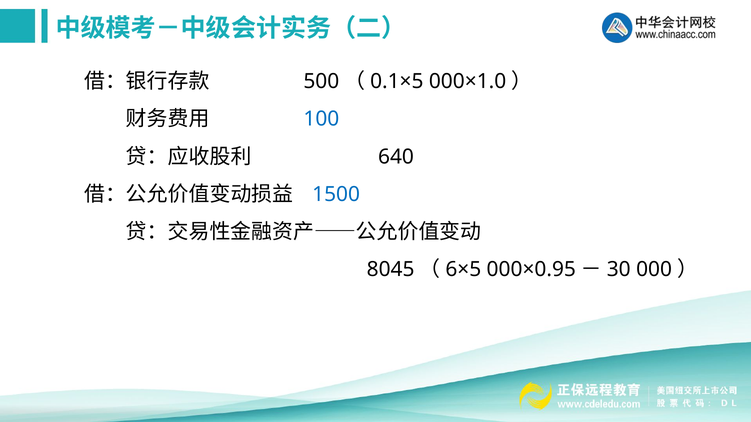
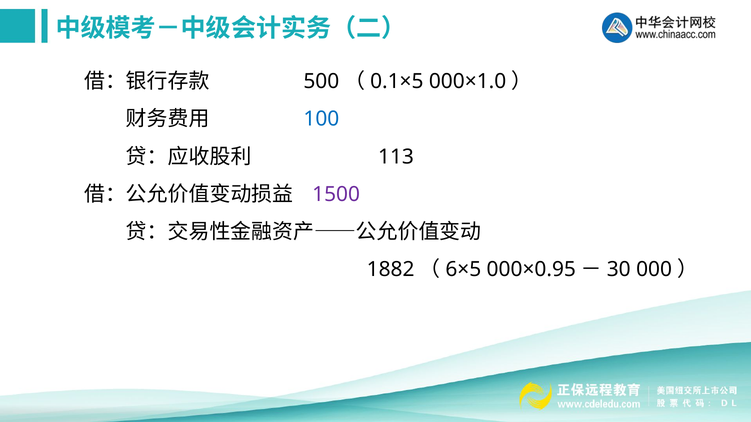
640: 640 -> 113
1500 colour: blue -> purple
8045: 8045 -> 1882
